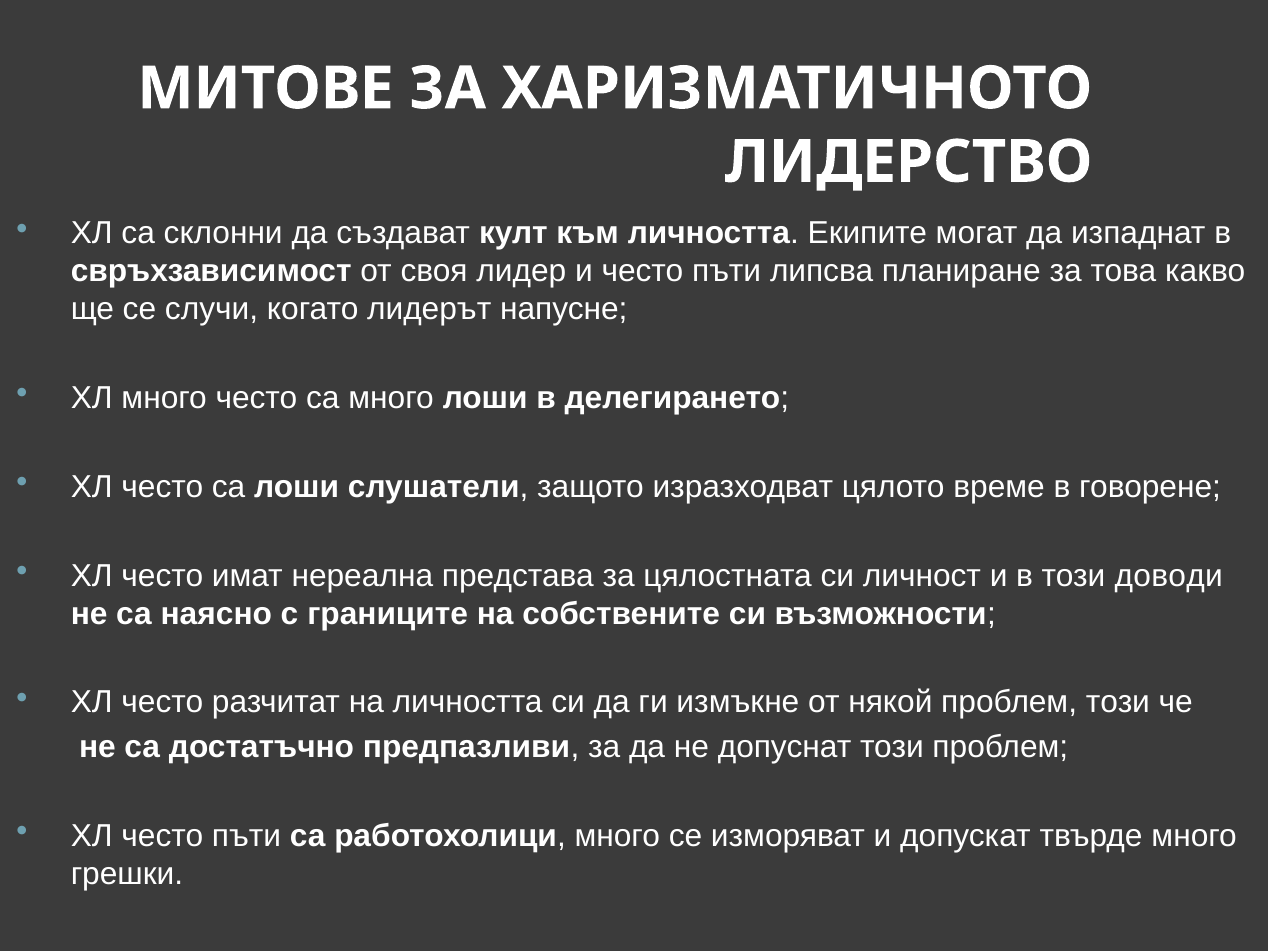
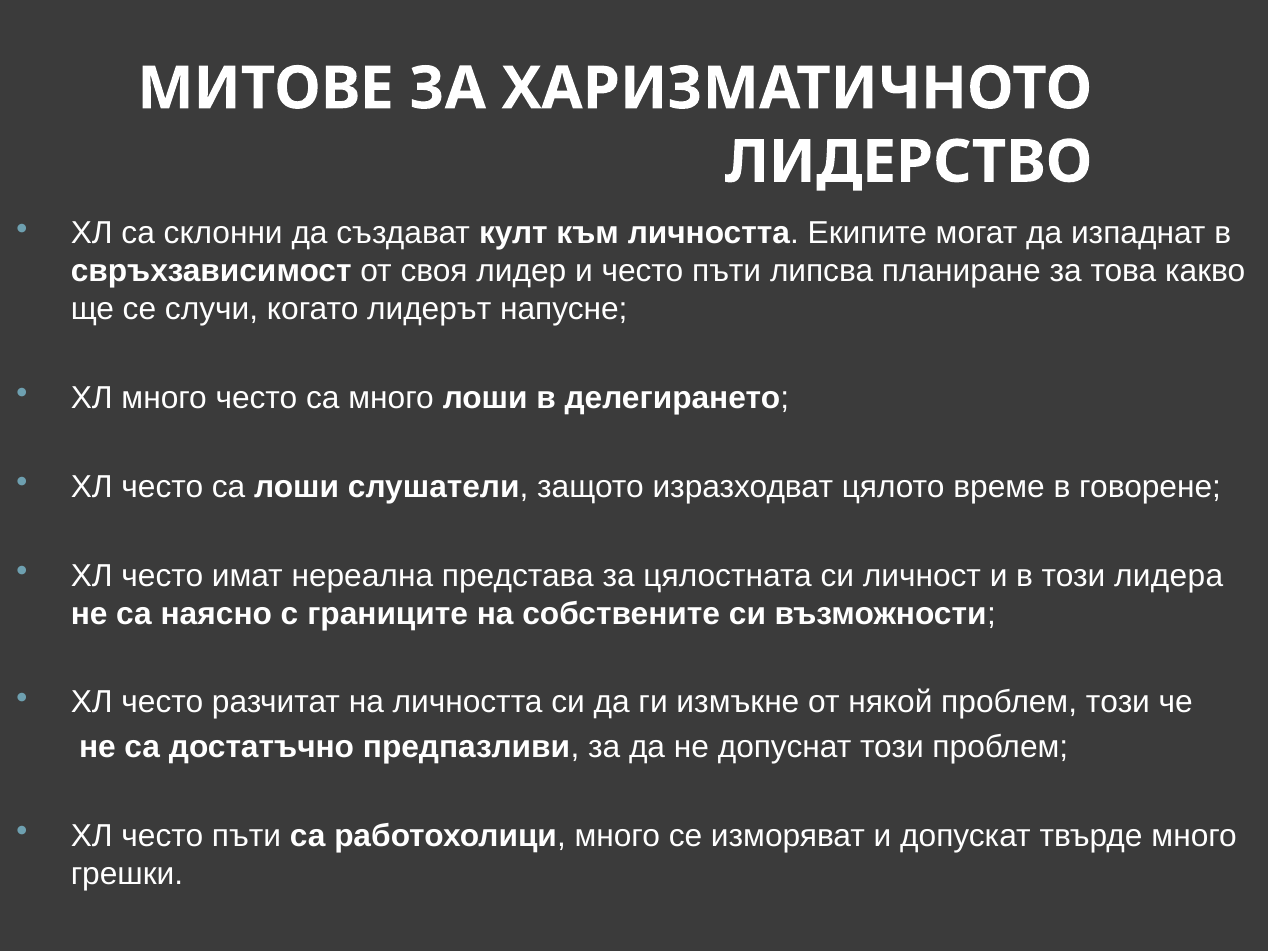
доводи: доводи -> лидера
